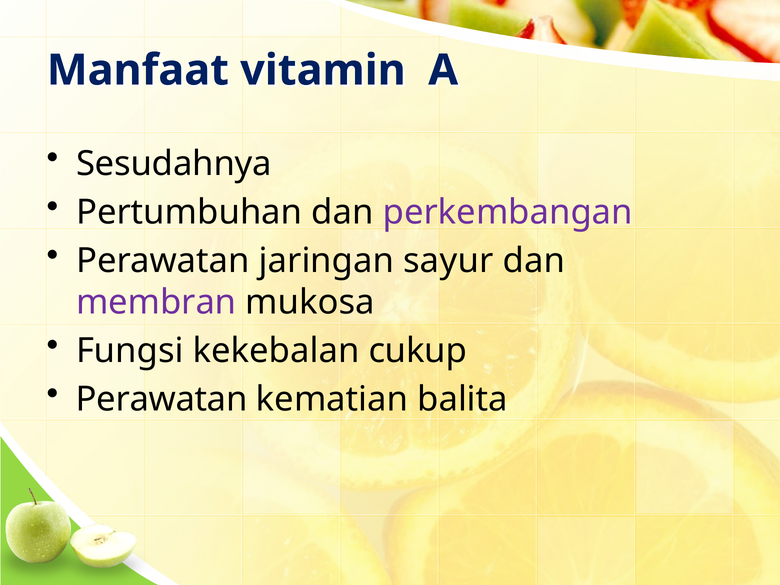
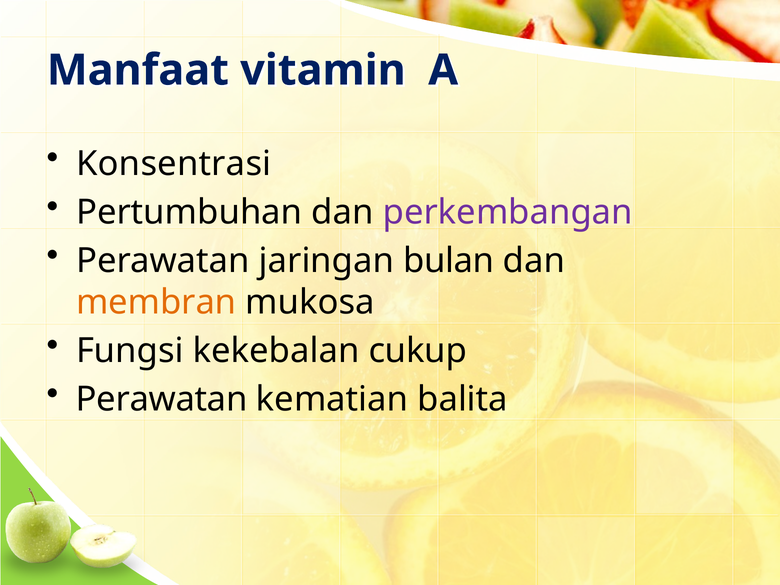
Sesudahnya: Sesudahnya -> Konsentrasi
sayur: sayur -> bulan
membran colour: purple -> orange
